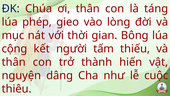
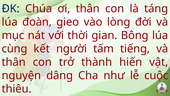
phép: phép -> đoàn
cộng: cộng -> cùng
thiếu: thiếu -> tiếng
